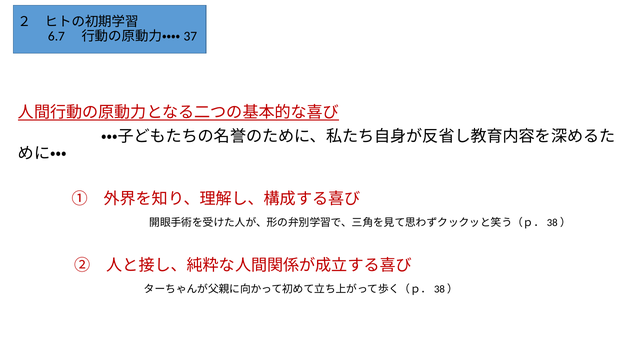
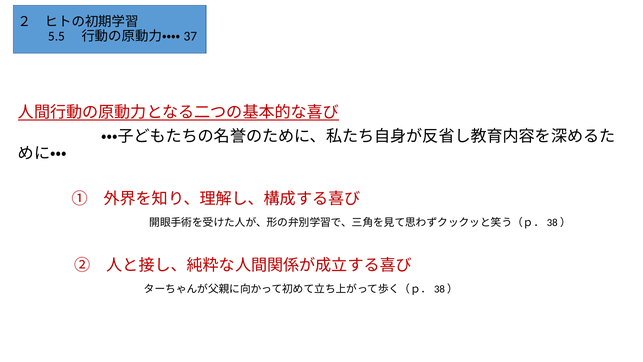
6.7: 6.7 -> 5.5
